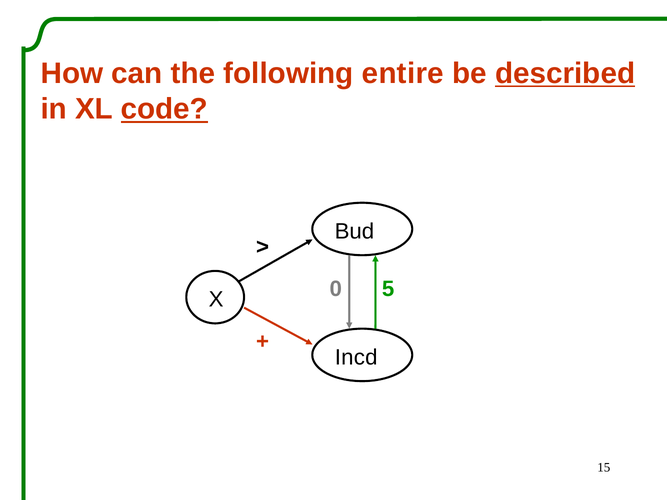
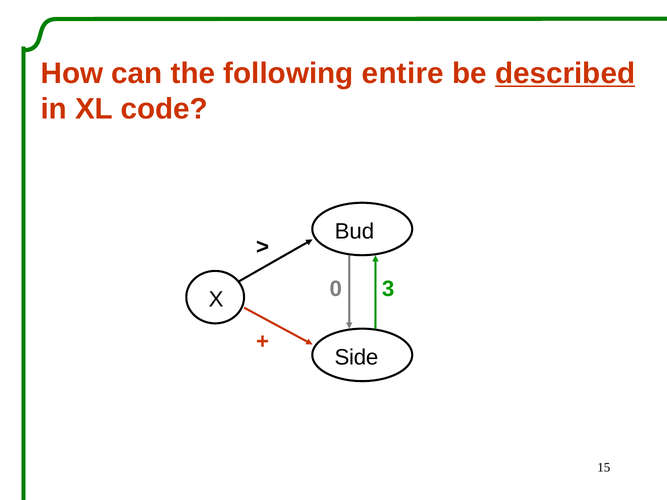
code underline: present -> none
5: 5 -> 3
Incd: Incd -> Side
